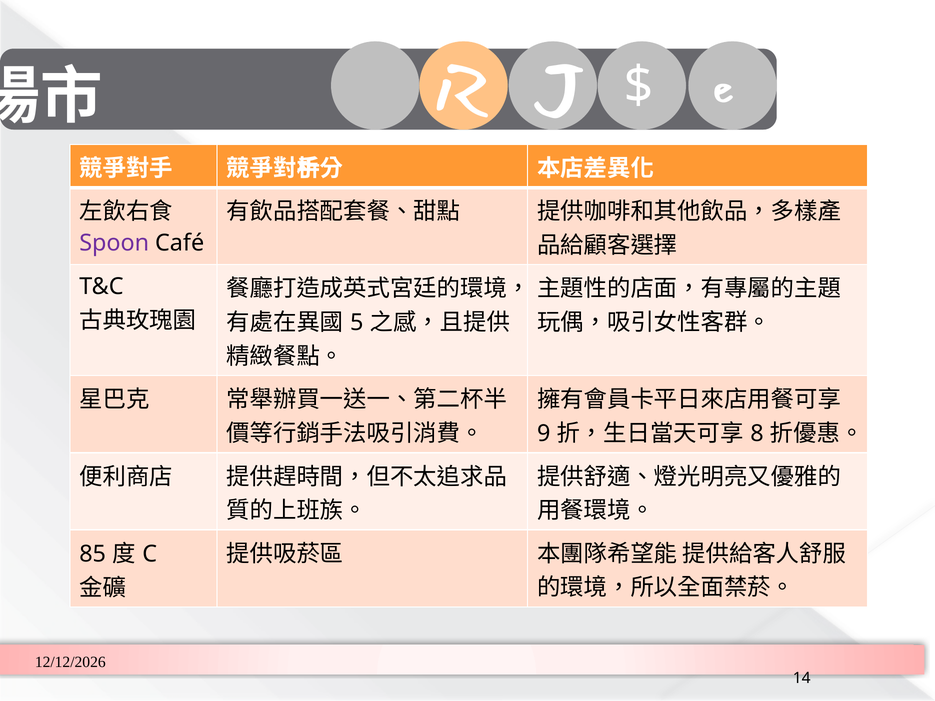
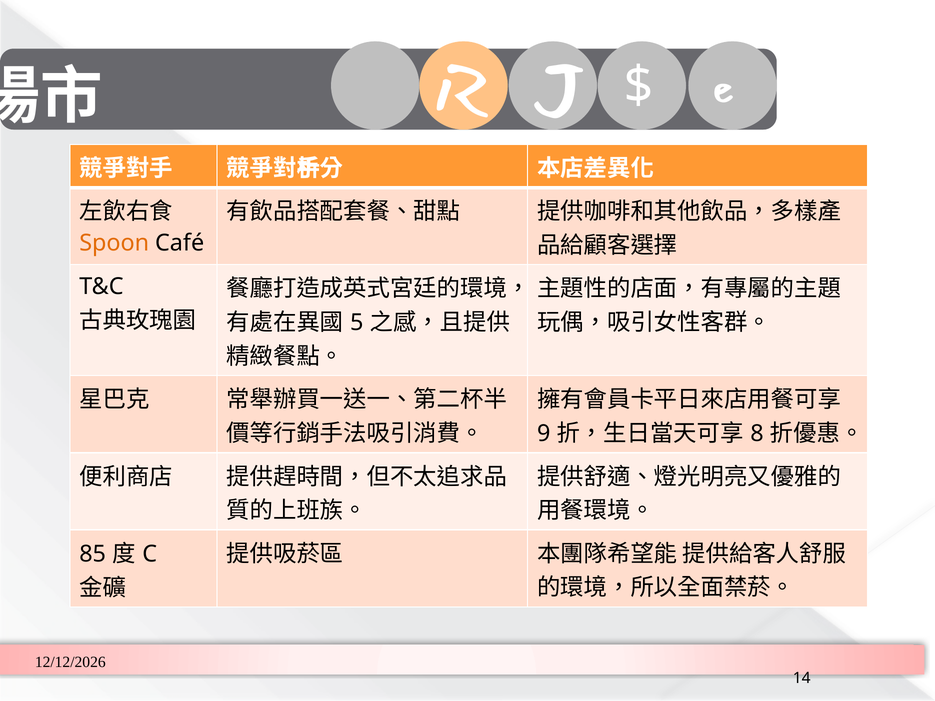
Spoon colour: purple -> orange
